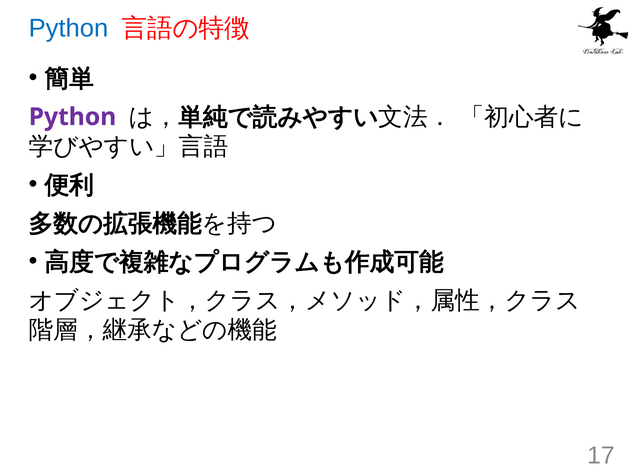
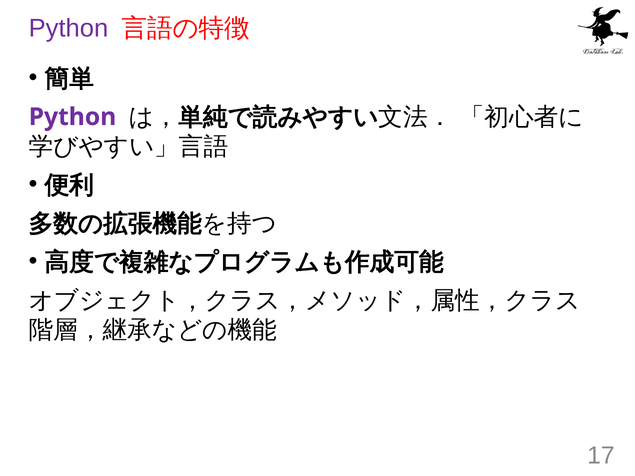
Python at (68, 28) colour: blue -> purple
